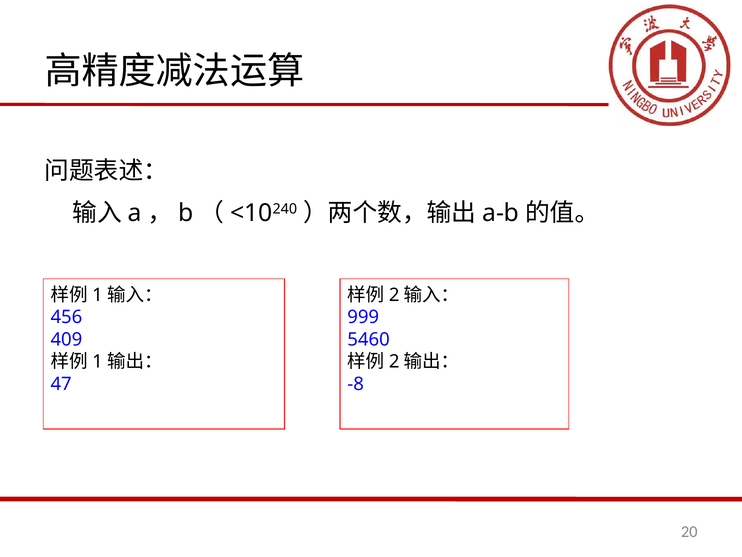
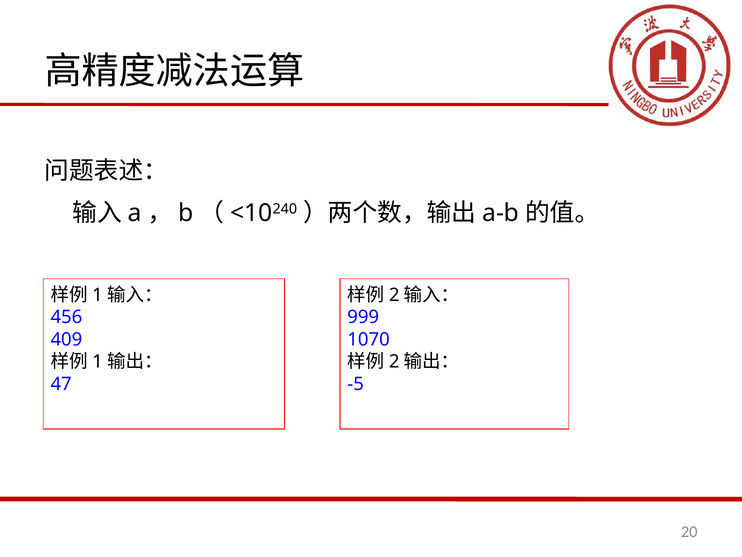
5460: 5460 -> 1070
-8: -8 -> -5
